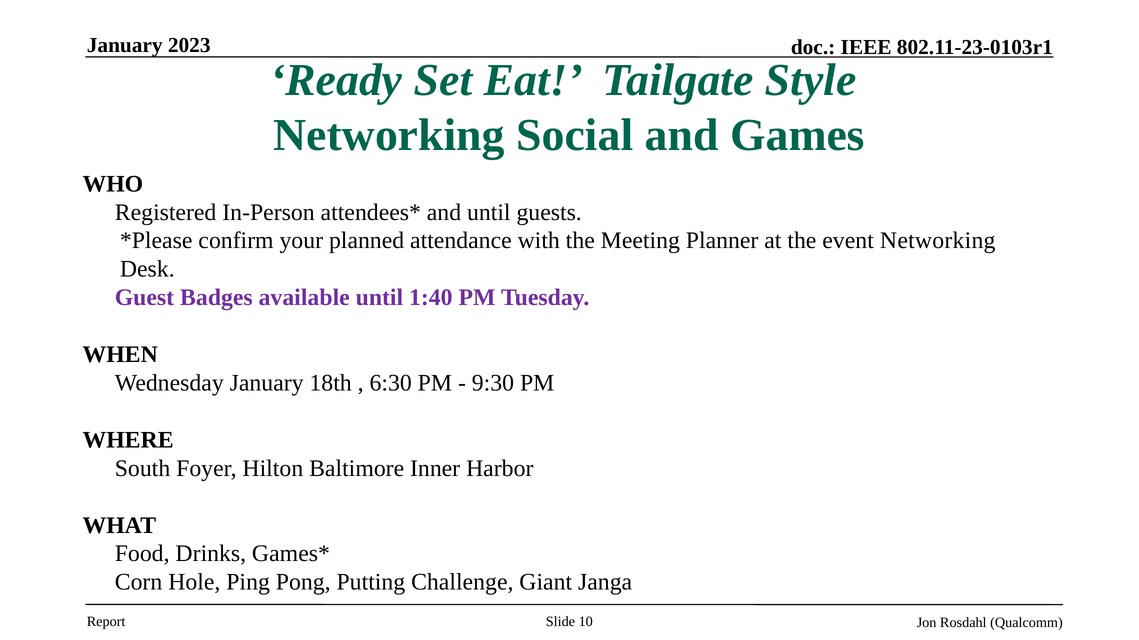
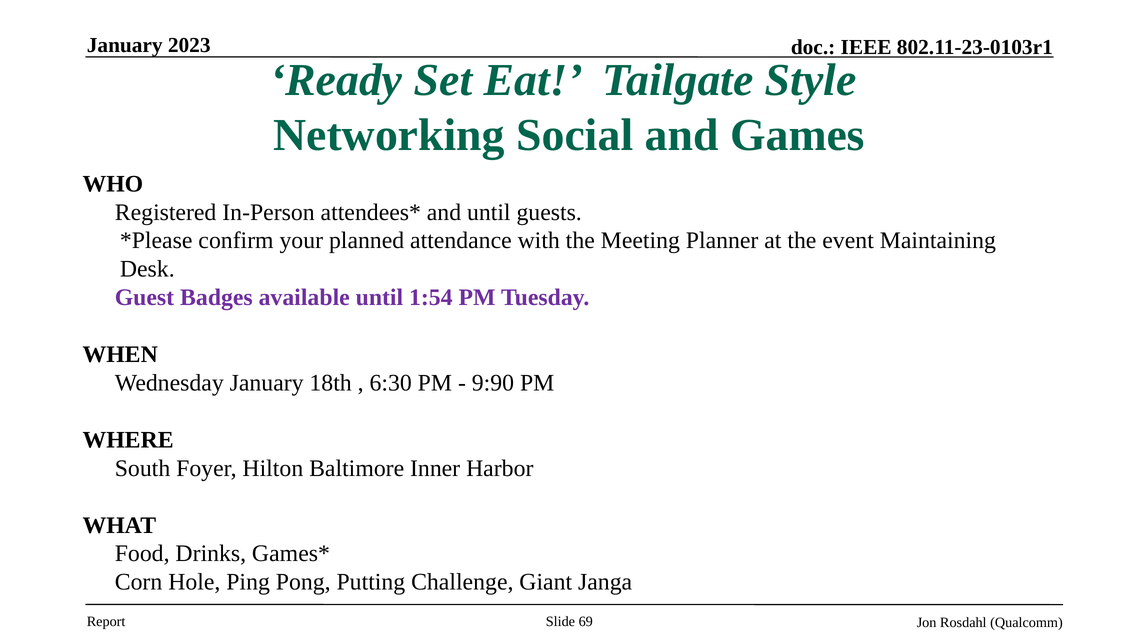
event Networking: Networking -> Maintaining
1:40: 1:40 -> 1:54
9:30: 9:30 -> 9:90
10: 10 -> 69
